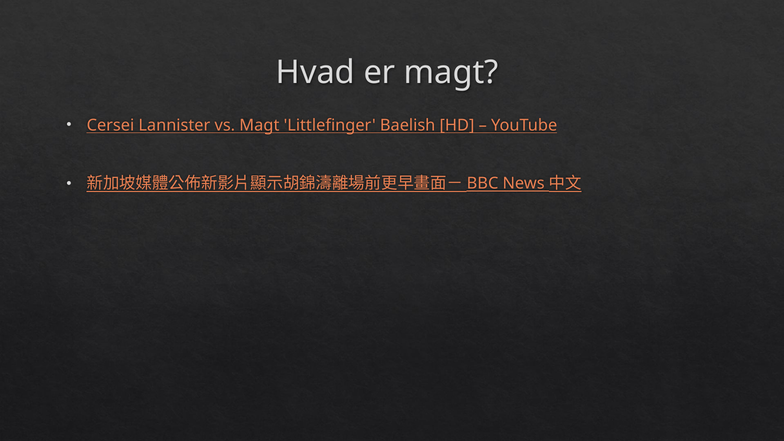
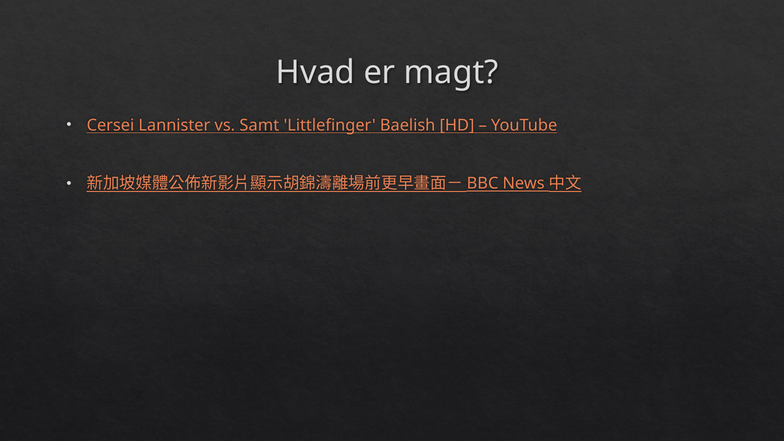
vs Magt: Magt -> Samt
